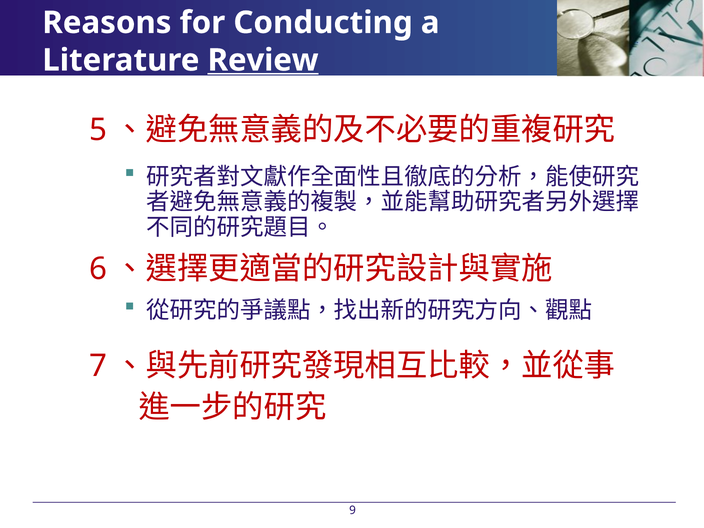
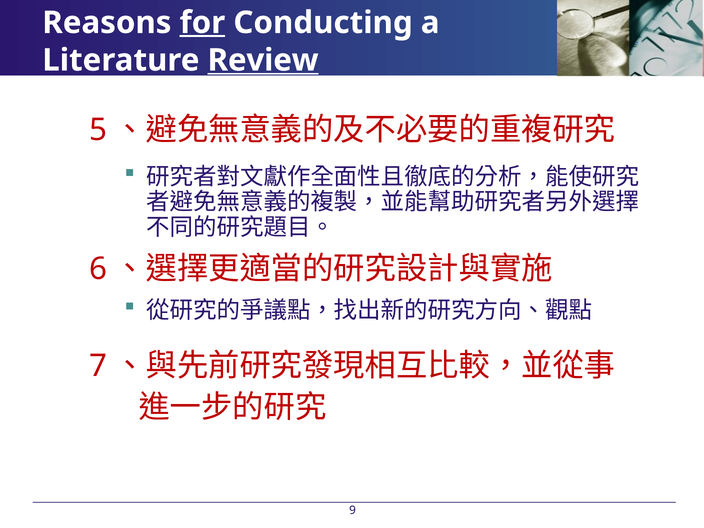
for underline: none -> present
